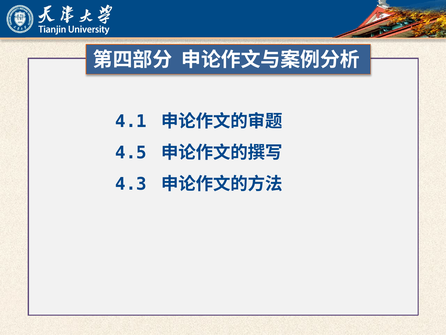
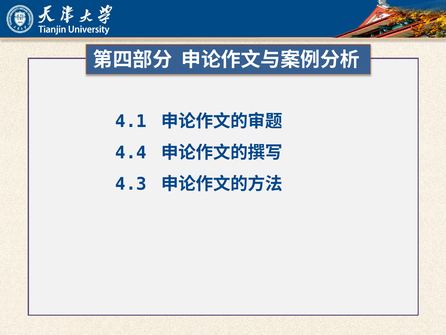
4.5: 4.5 -> 4.4
